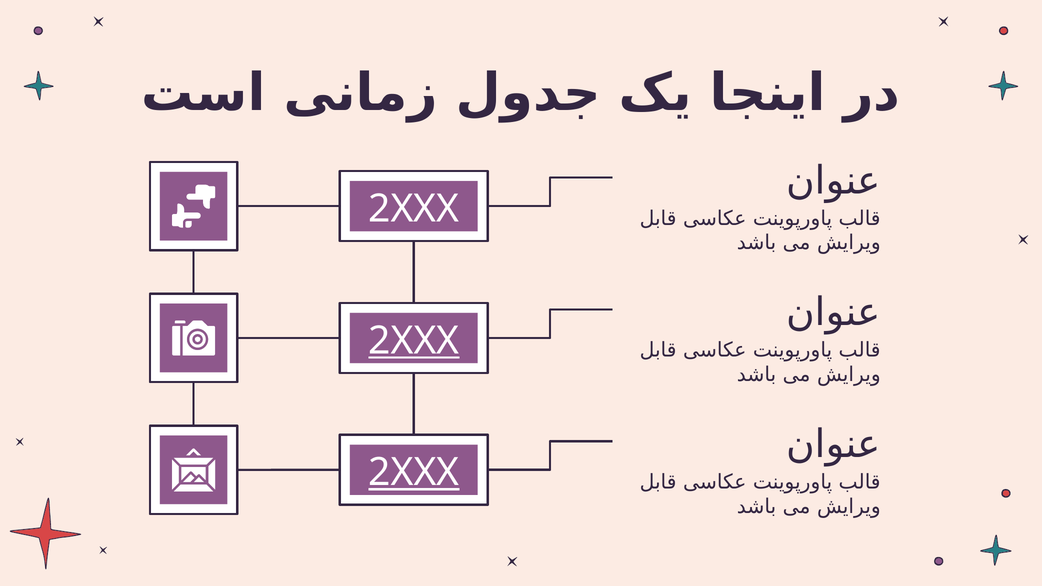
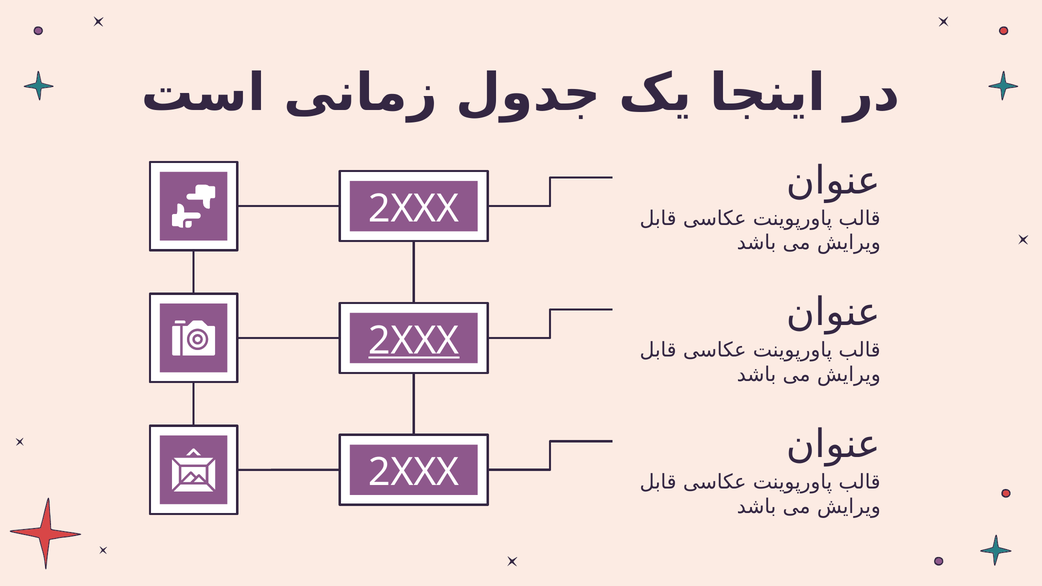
2XXX at (414, 473) underline: present -> none
